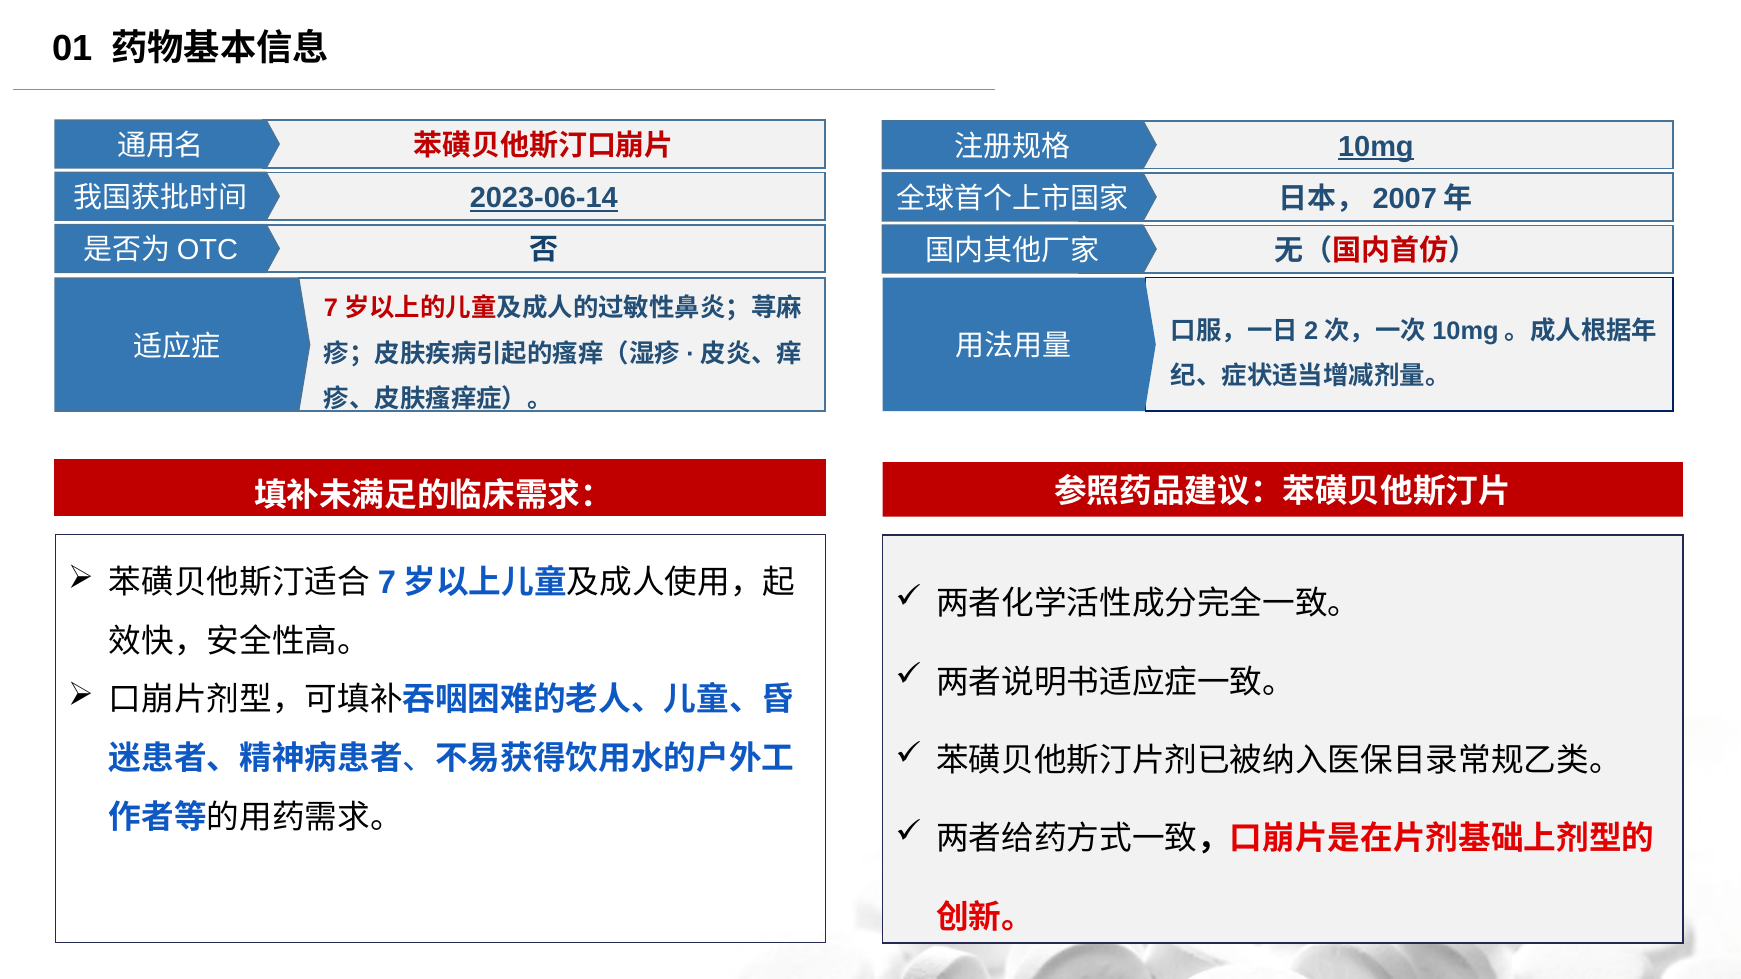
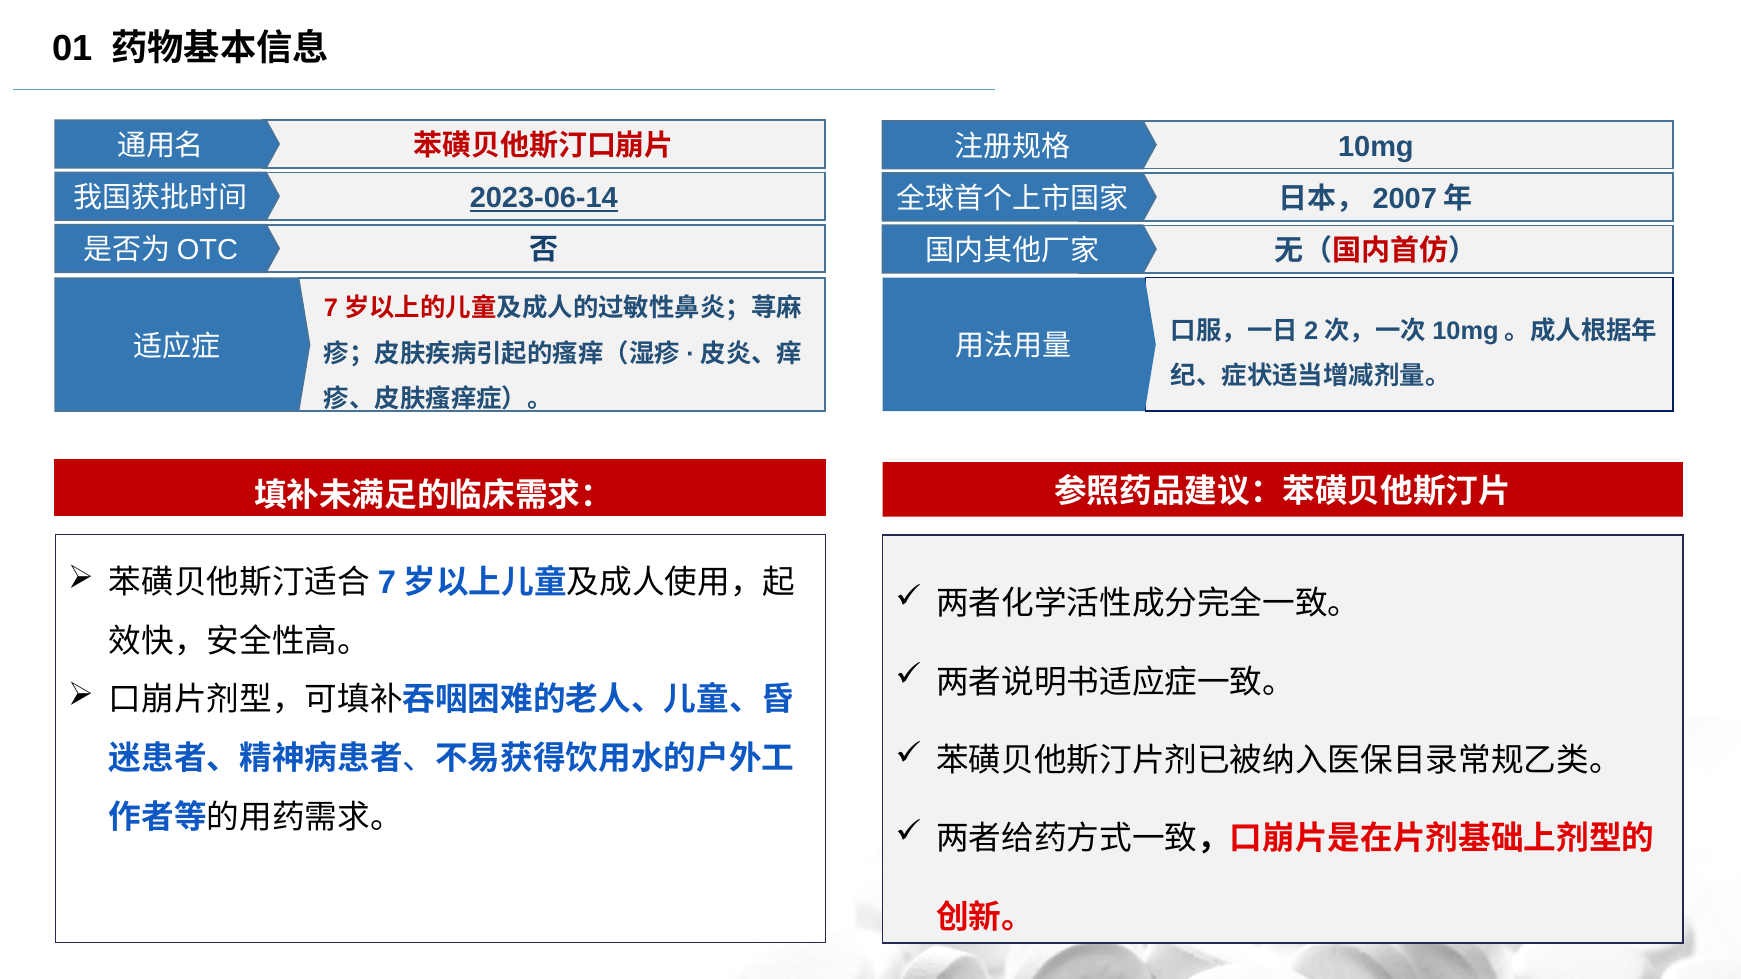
10mg underline: present -> none
